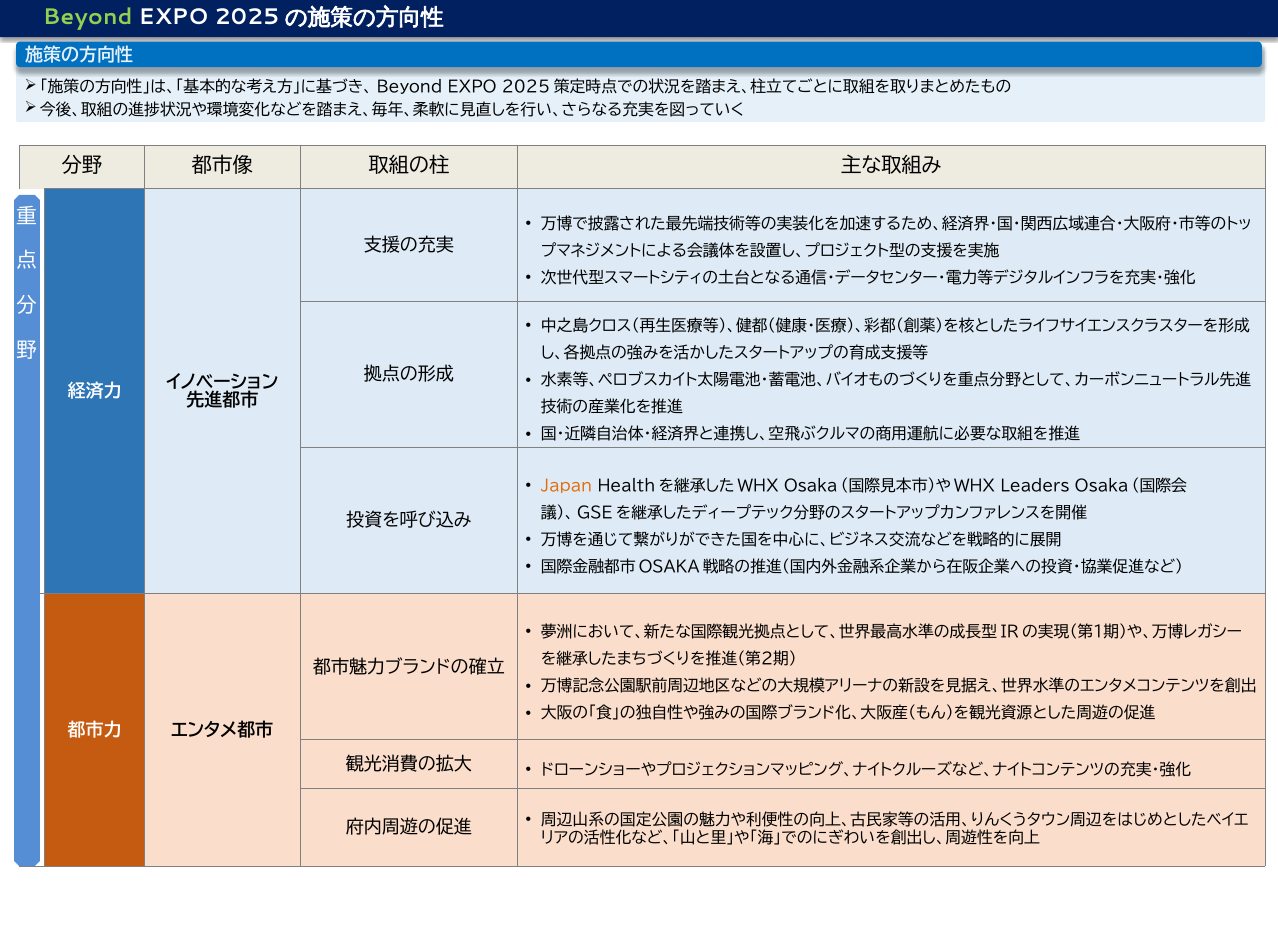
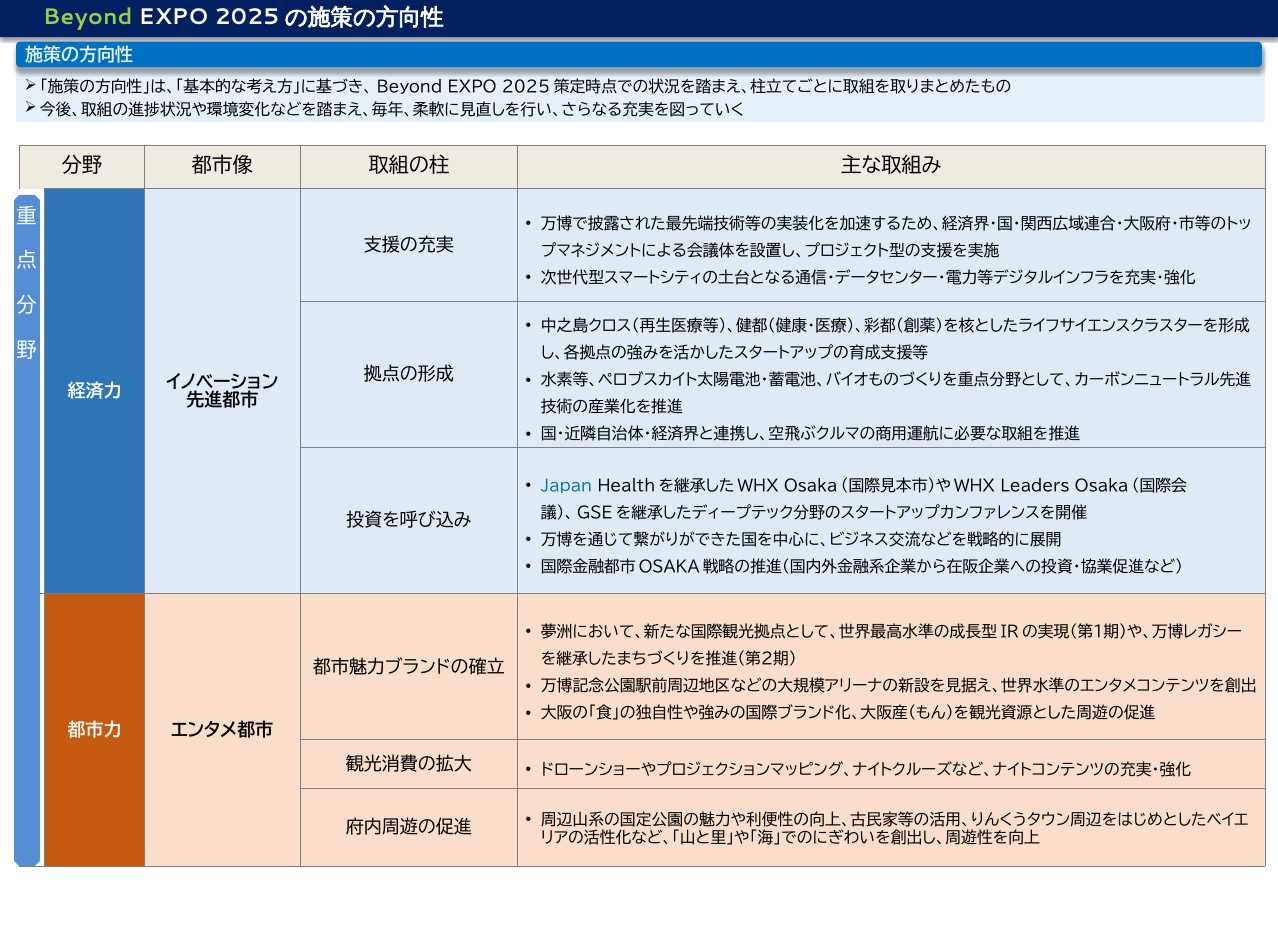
Japan colour: orange -> blue
